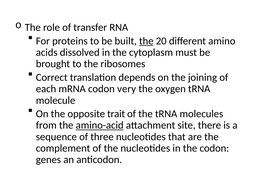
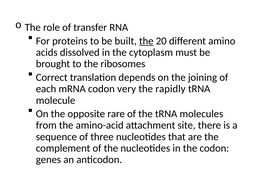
oxygen: oxygen -> rapidly
trait: trait -> rare
amino-acid underline: present -> none
